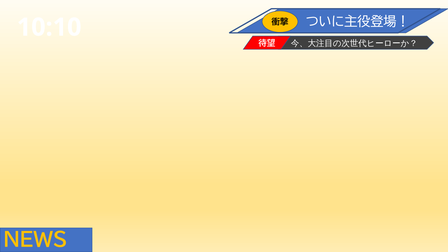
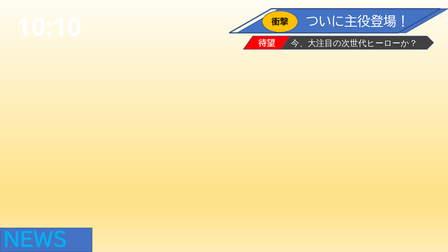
NEWS colour: yellow -> light blue
